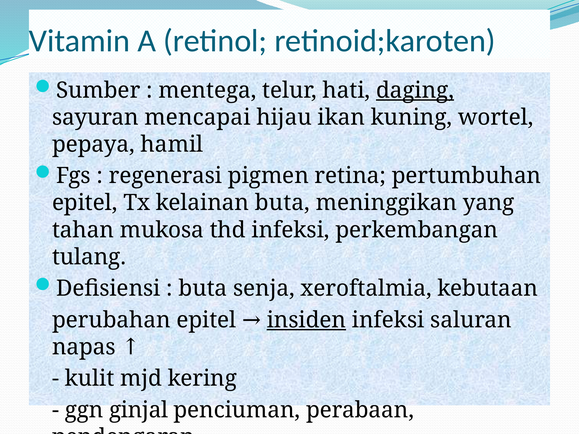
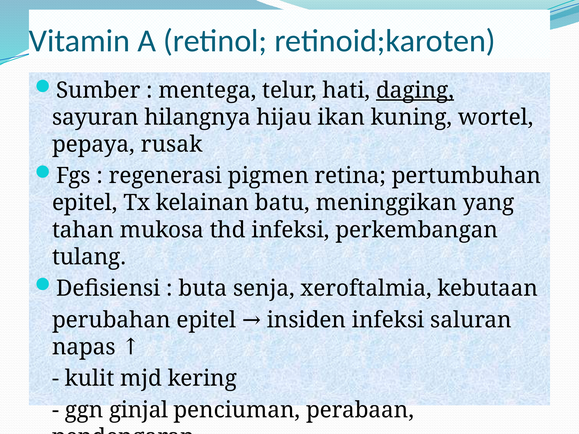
mencapai: mencapai -> hilangnya
hamil: hamil -> rusak
kelainan buta: buta -> batu
insiden underline: present -> none
